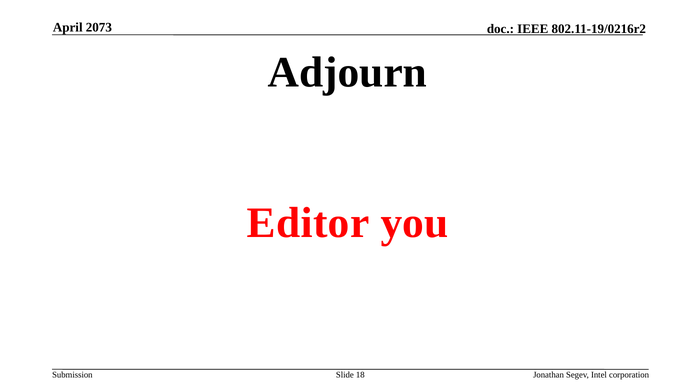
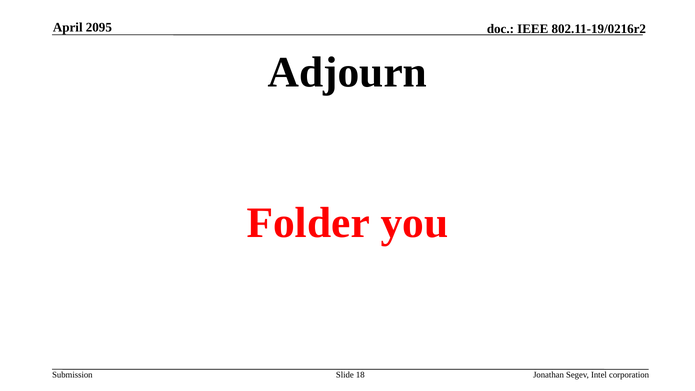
2073: 2073 -> 2095
Editor: Editor -> Folder
